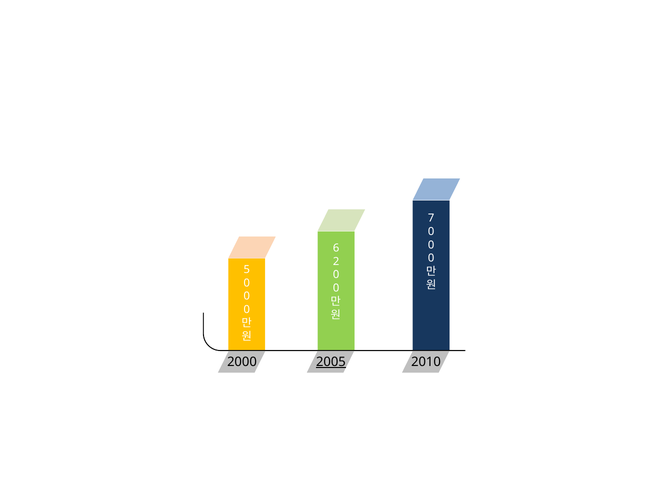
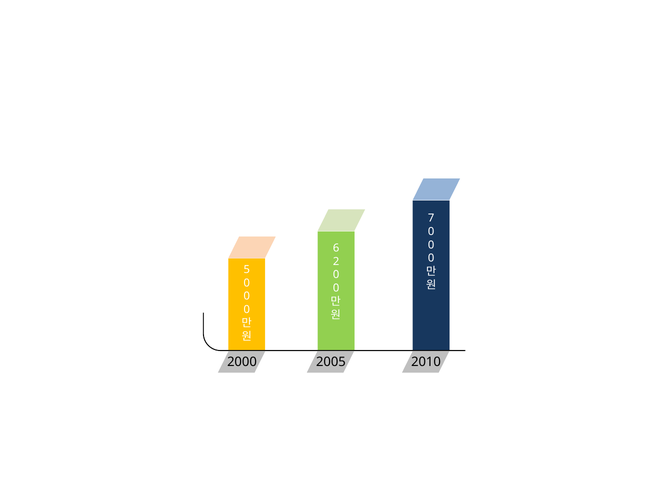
2005 underline: present -> none
